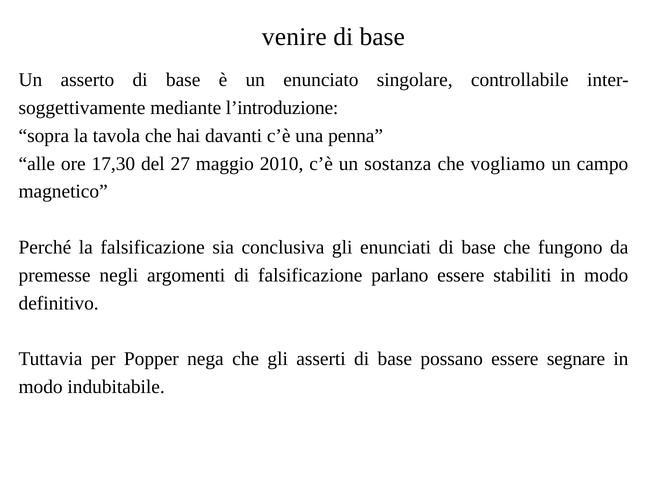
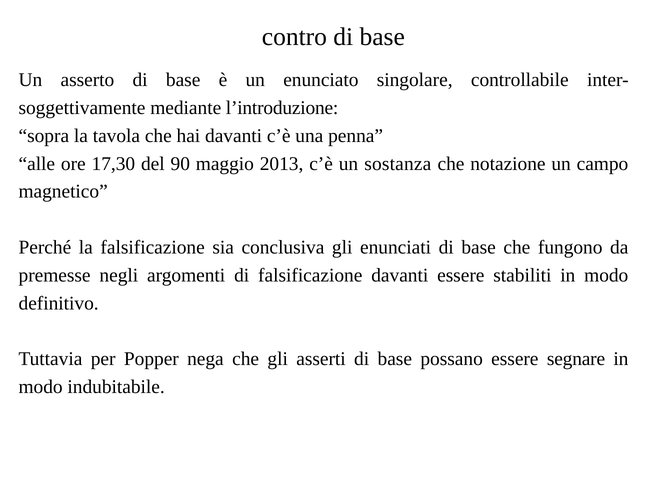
venire: venire -> contro
27: 27 -> 90
2010: 2010 -> 2013
vogliamo: vogliamo -> notazione
falsificazione parlano: parlano -> davanti
